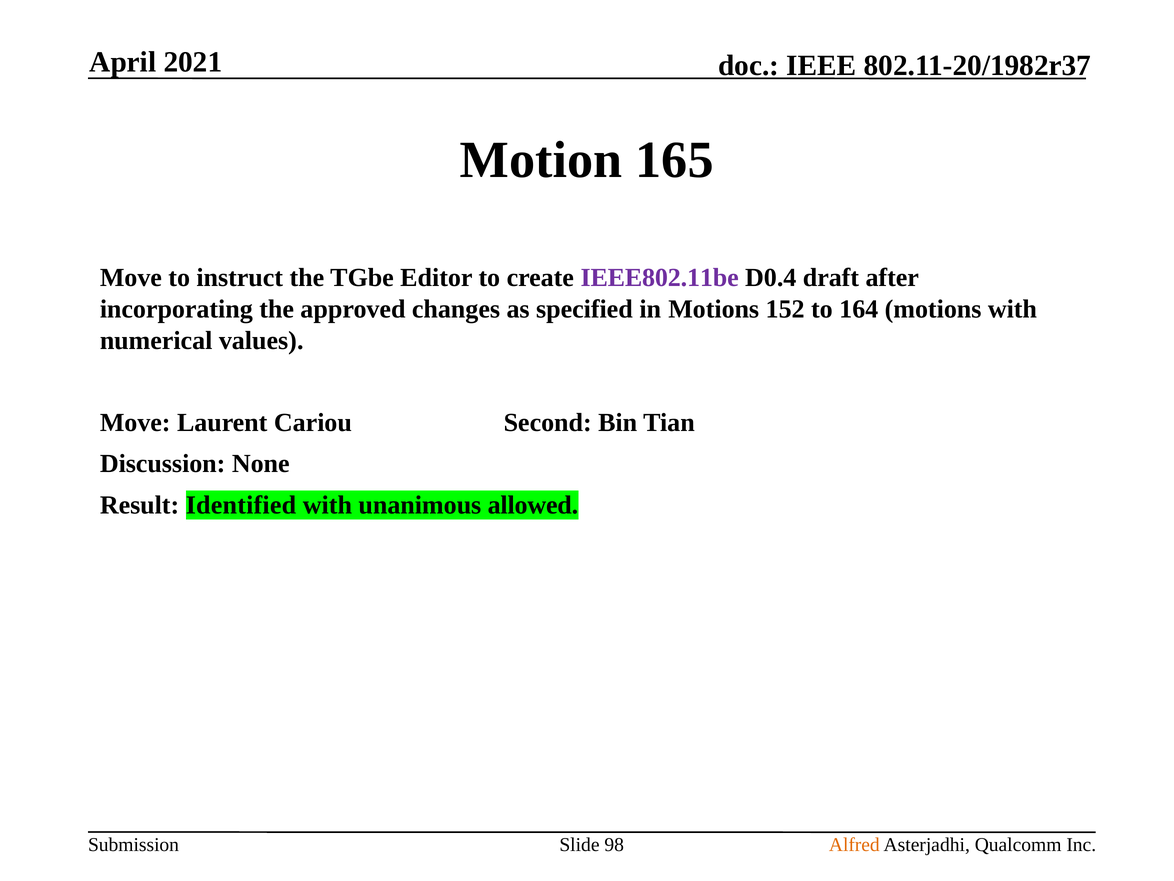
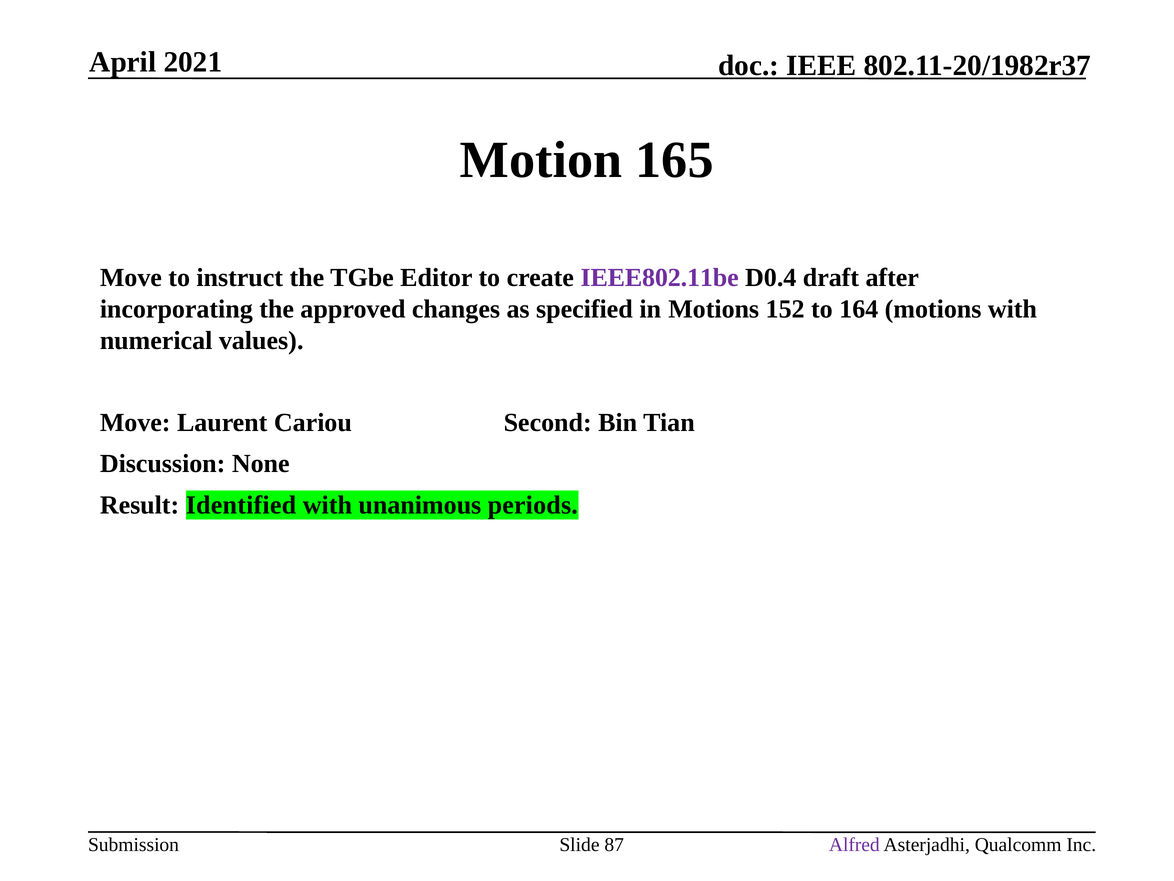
allowed: allowed -> periods
98: 98 -> 87
Alfred colour: orange -> purple
